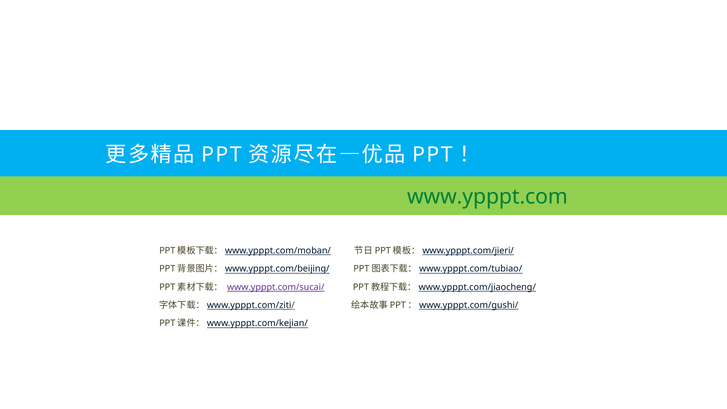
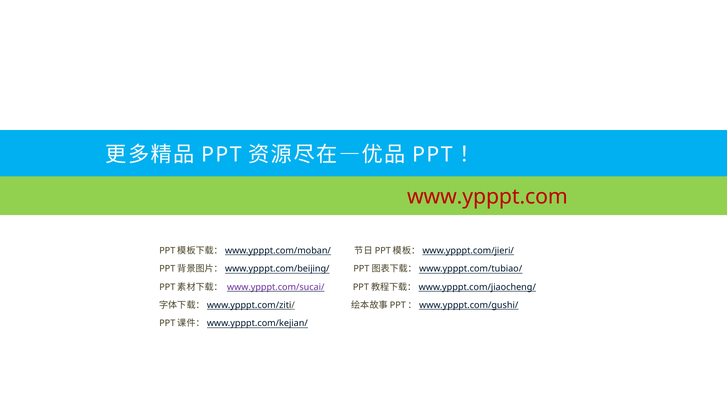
www.ypppt.com colour: green -> red
